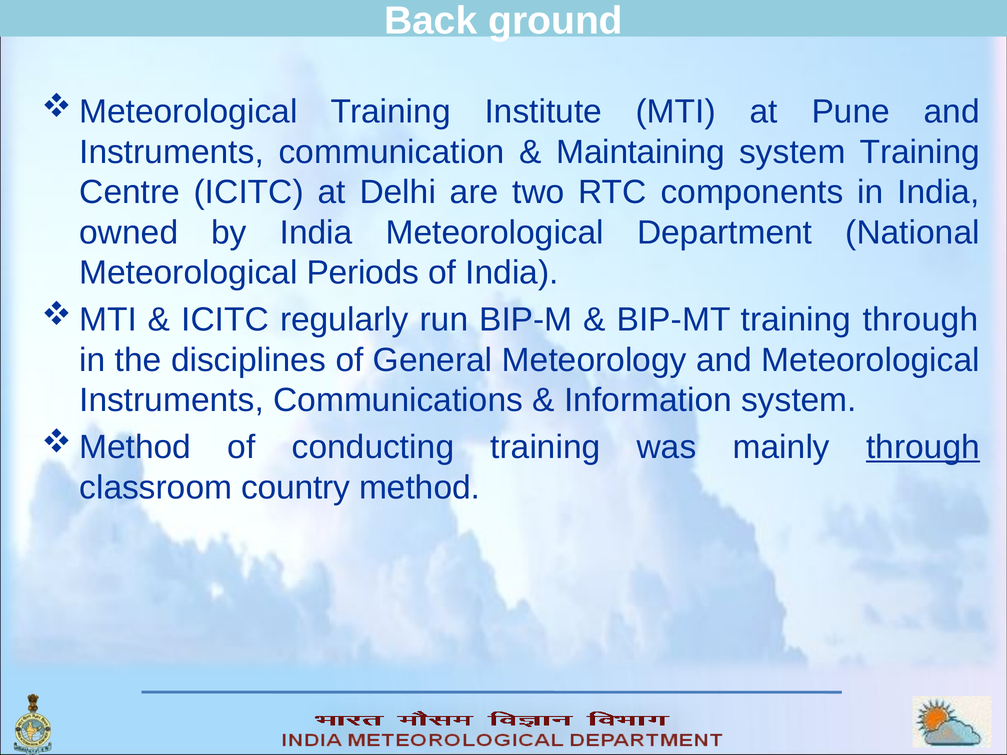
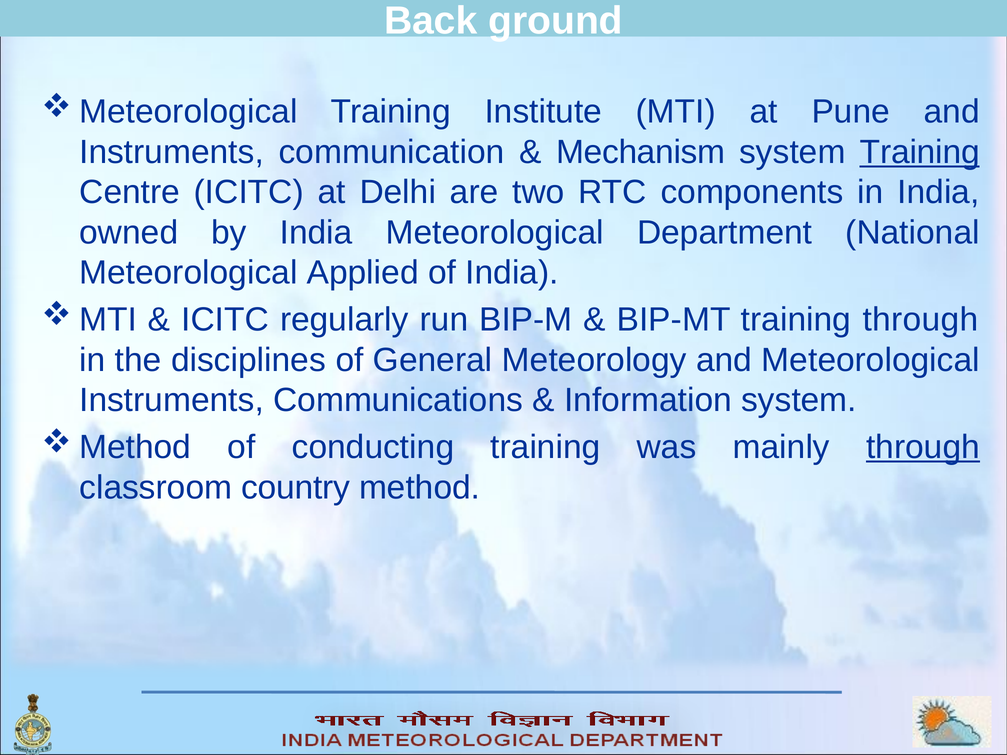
Maintaining: Maintaining -> Mechanism
Training at (920, 152) underline: none -> present
Periods: Periods -> Applied
